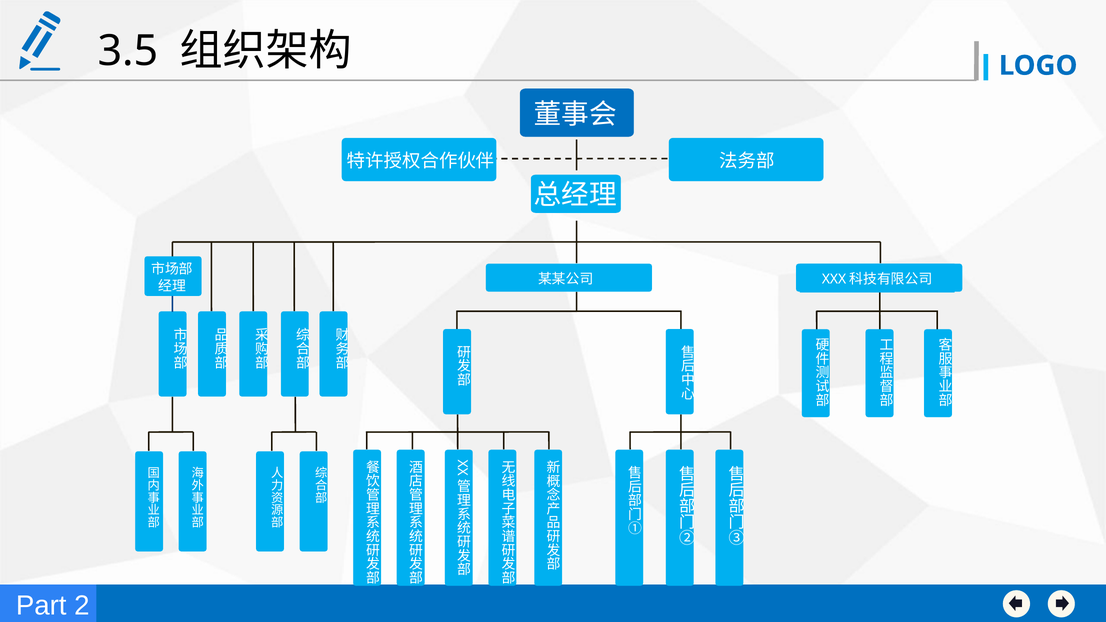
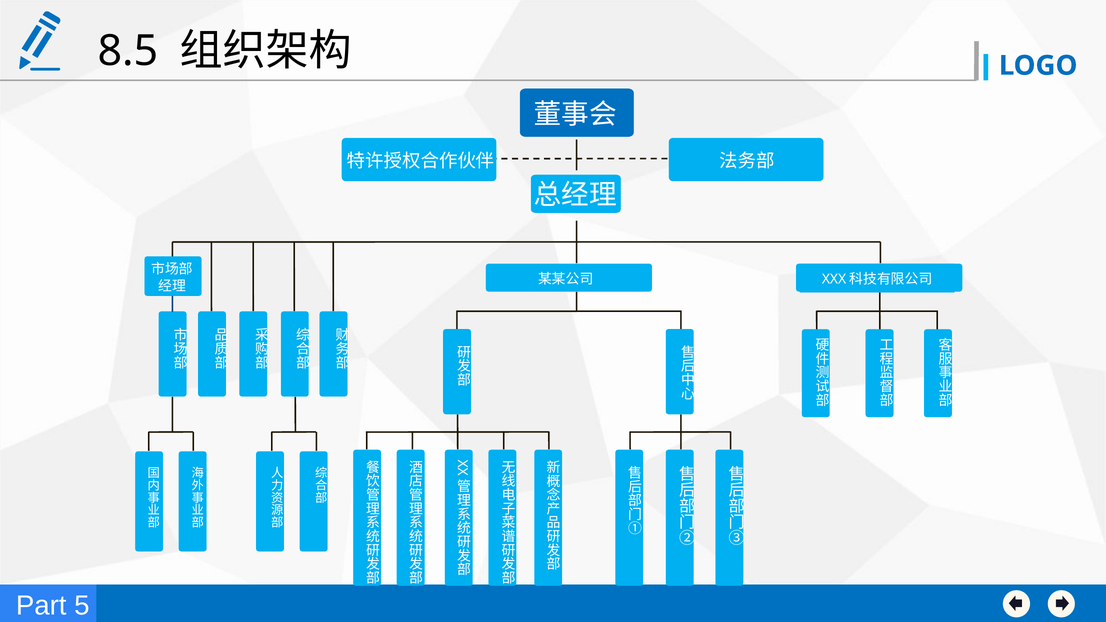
3.5: 3.5 -> 8.5
2: 2 -> 5
